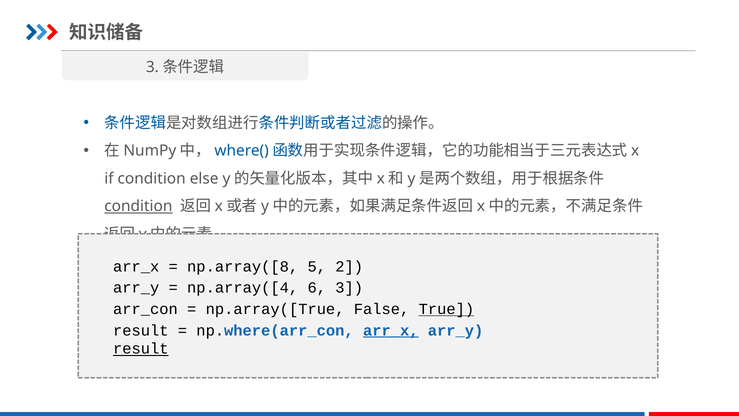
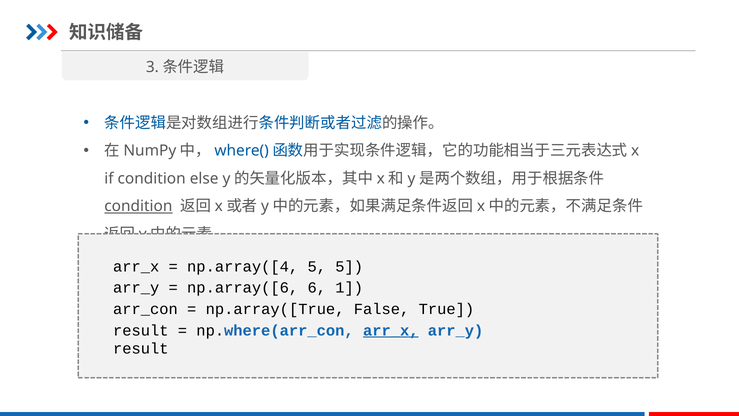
np.array([8: np.array([8 -> np.array([4
5 2: 2 -> 5
np.array([4: np.array([4 -> np.array([6
6 3: 3 -> 1
True underline: present -> none
result at (141, 349) underline: present -> none
